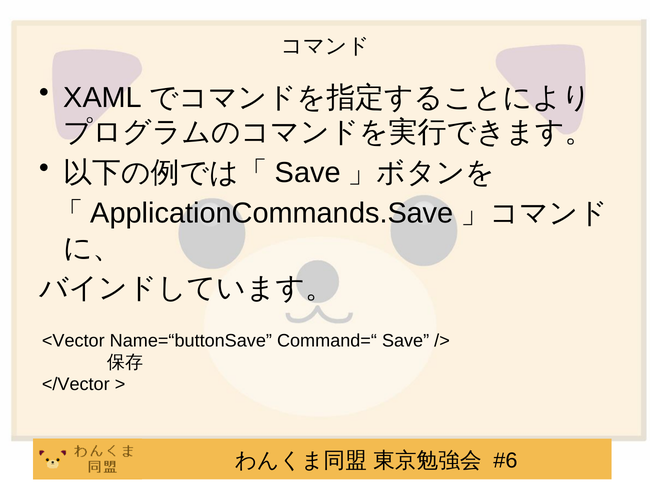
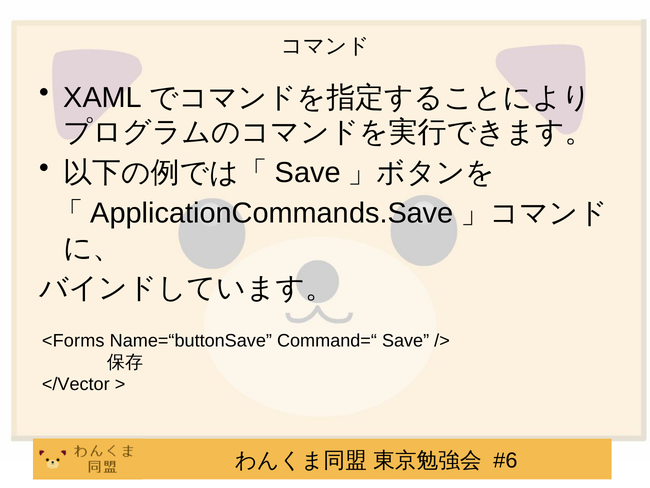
<Vector: <Vector -> <Forms
